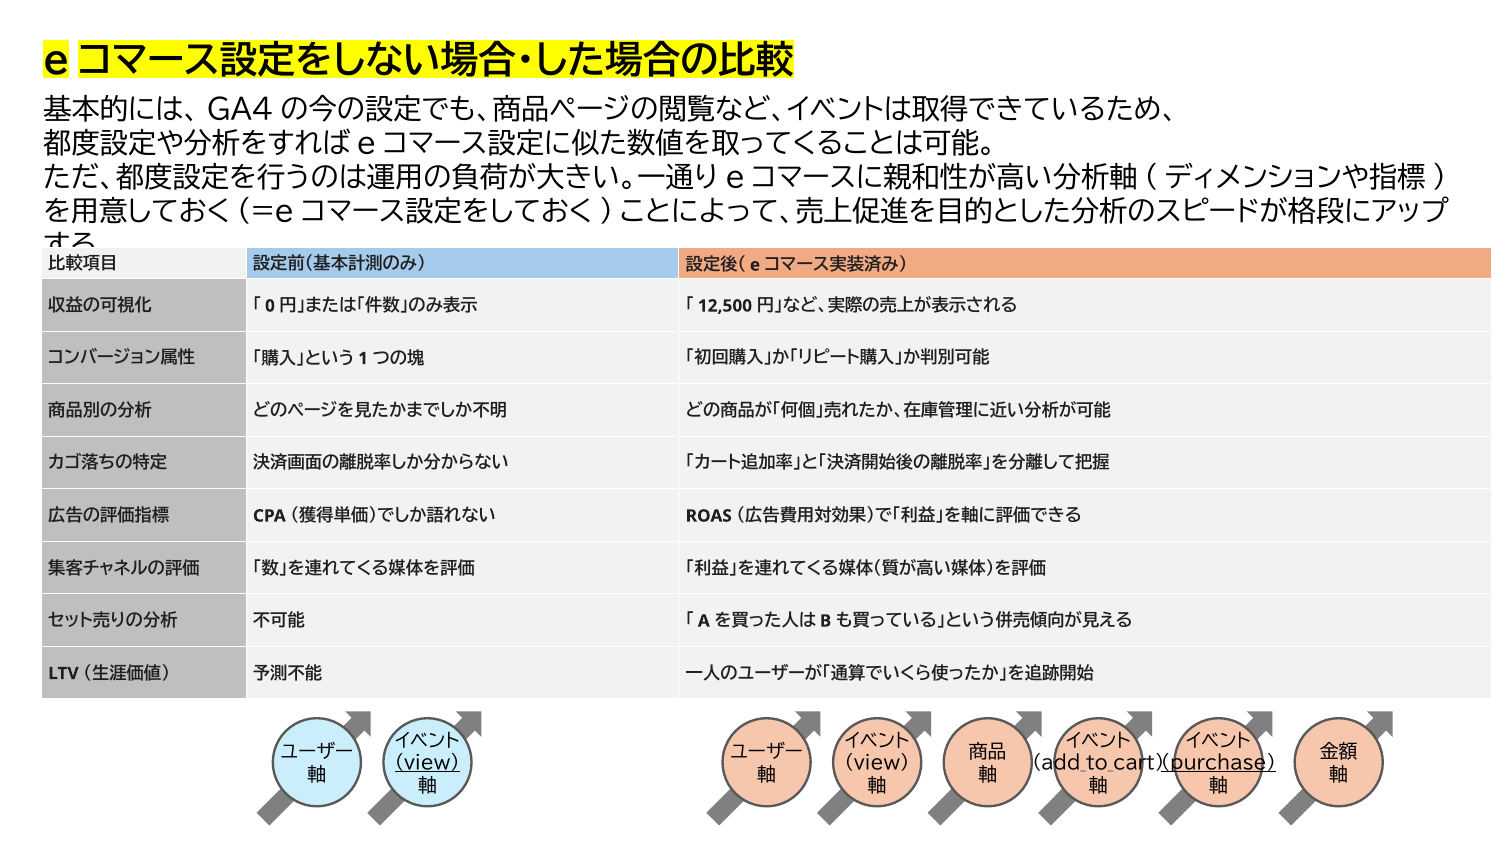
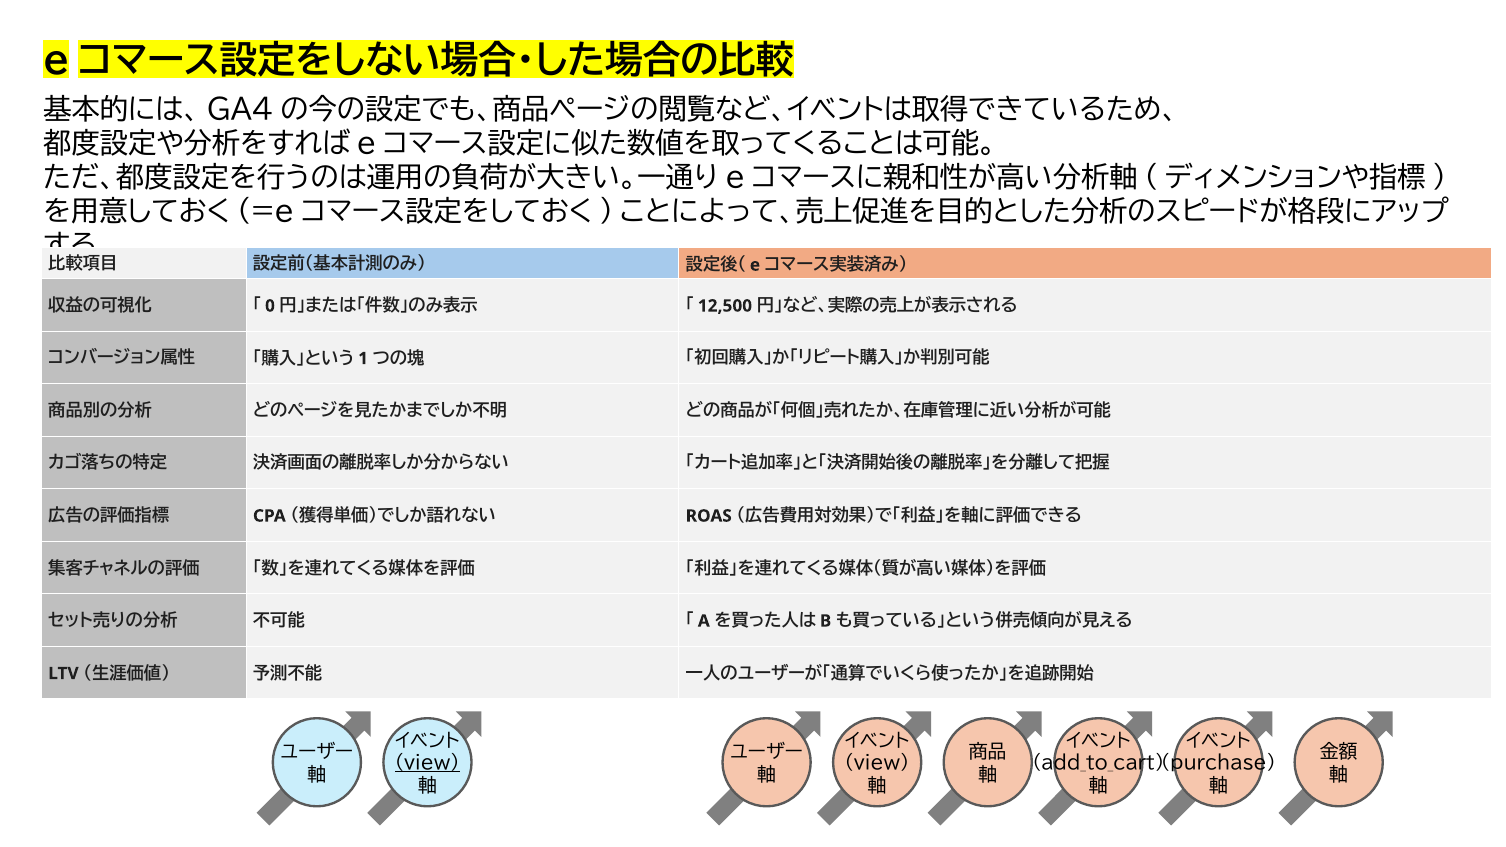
purchase underline: present -> none
